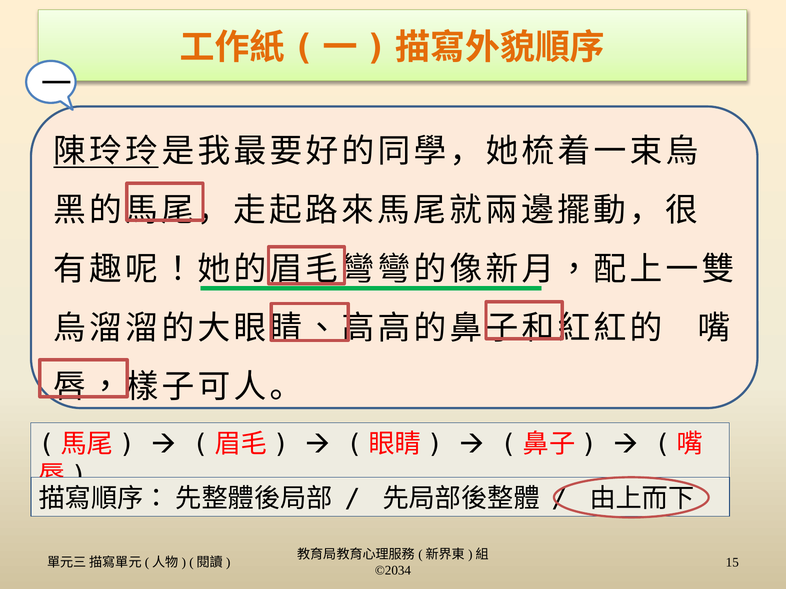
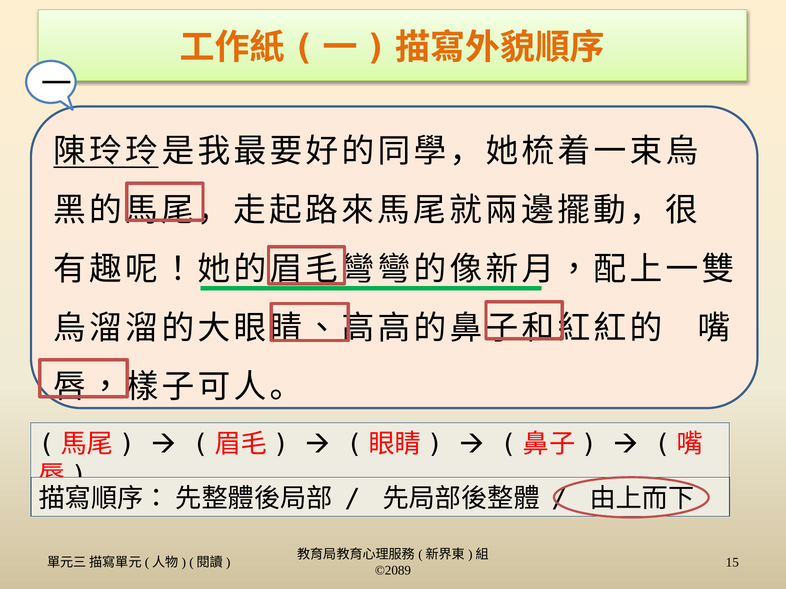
©2034: ©2034 -> ©2089
